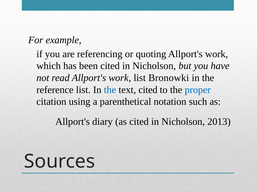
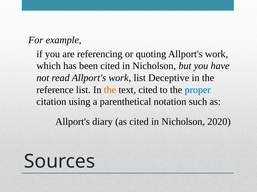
Bronowki: Bronowki -> Deceptive
the at (110, 90) colour: blue -> orange
2013: 2013 -> 2020
